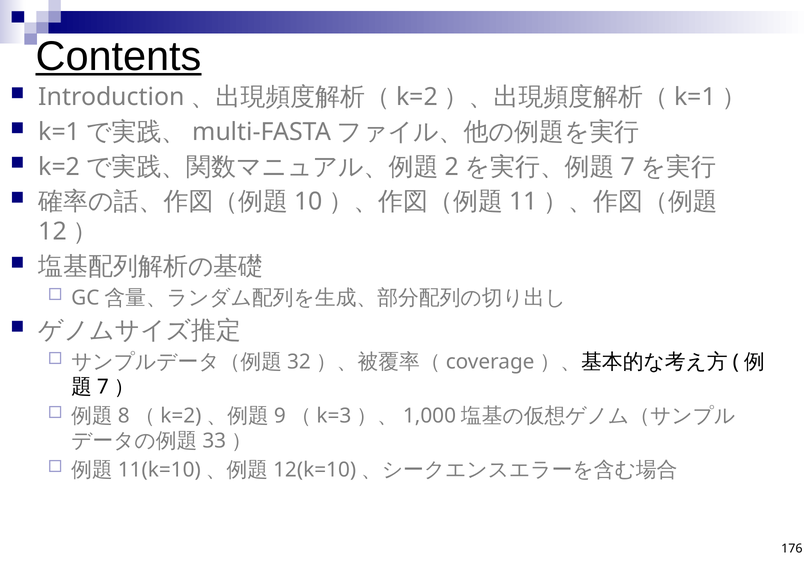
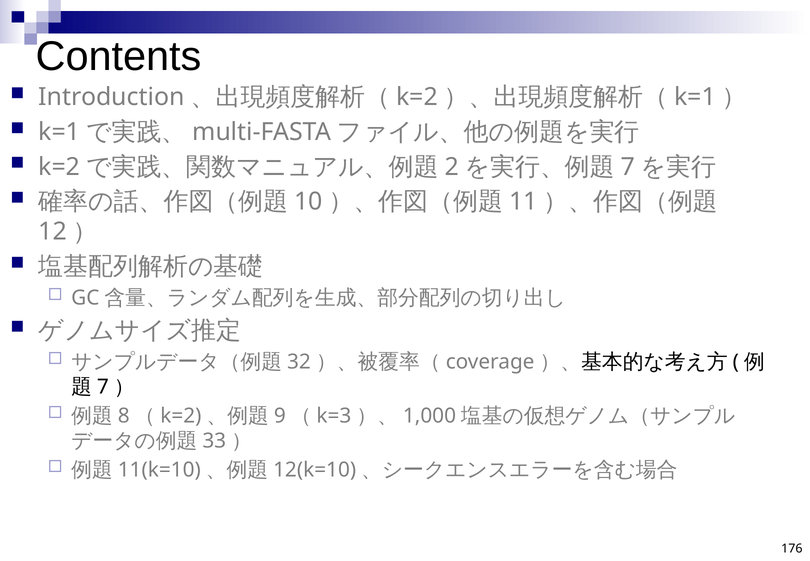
Contents underline: present -> none
